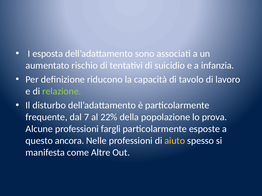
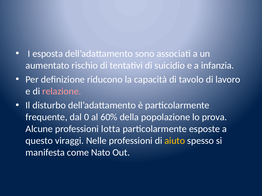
relazione colour: light green -> pink
7: 7 -> 0
22%: 22% -> 60%
fargli: fargli -> lotta
ancora: ancora -> viraggi
Altre: Altre -> Nato
